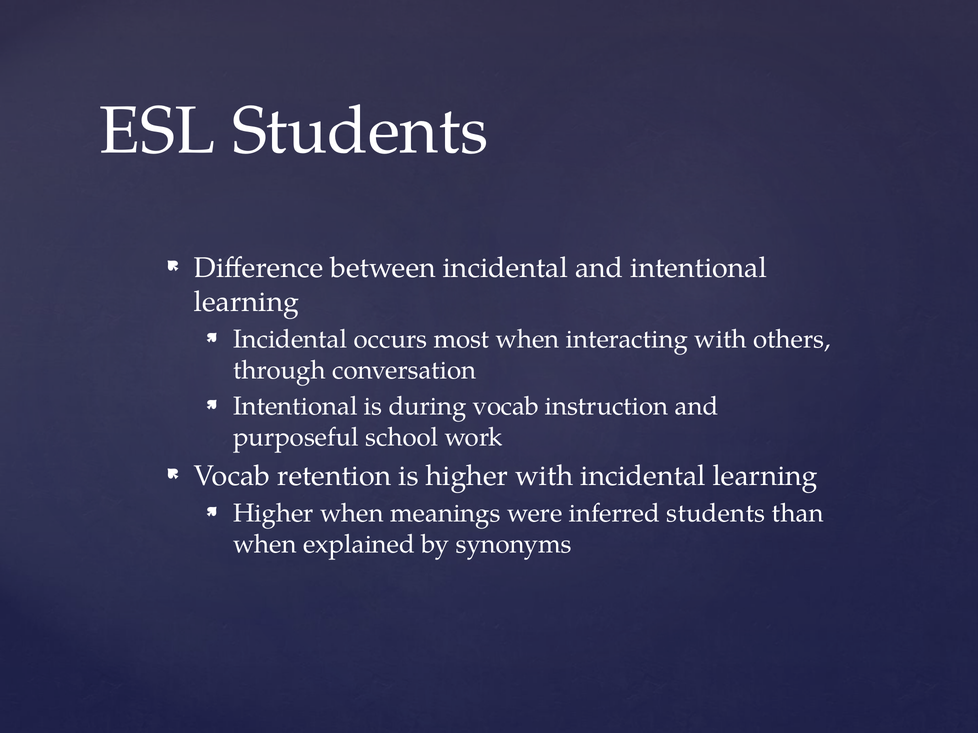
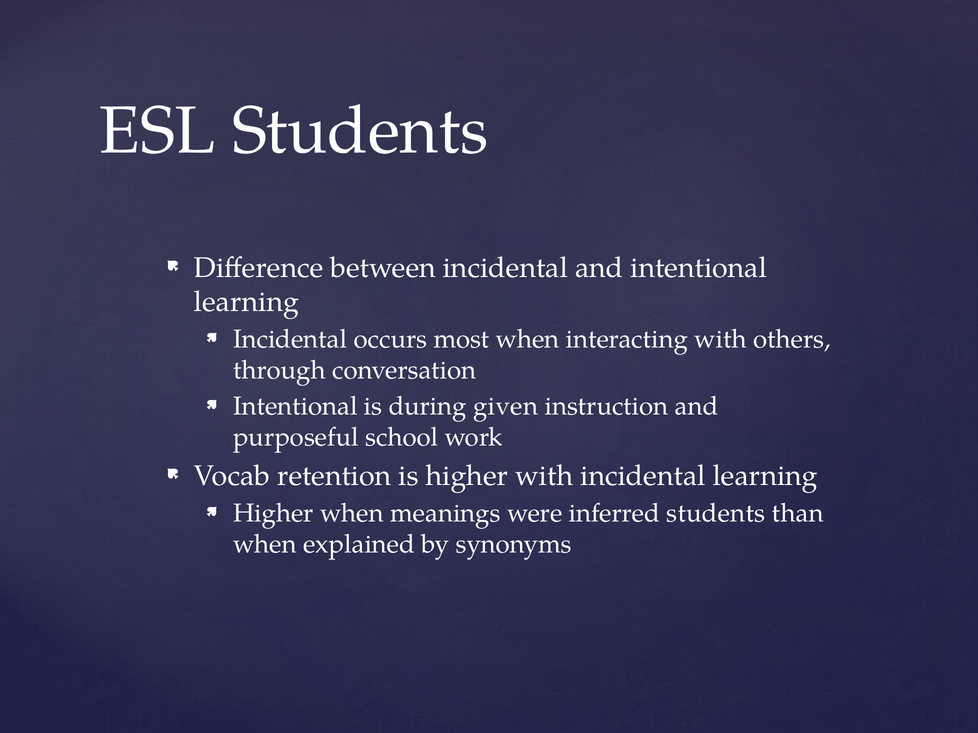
during vocab: vocab -> given
